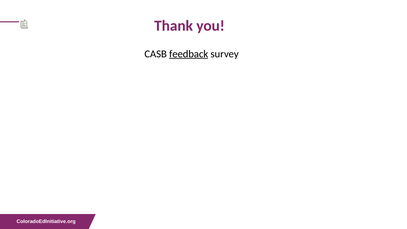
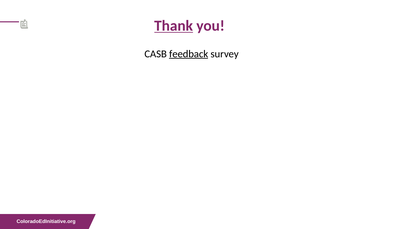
Thank underline: none -> present
